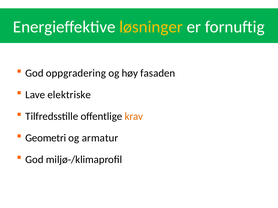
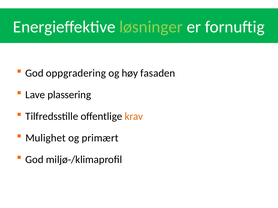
løsninger colour: yellow -> light green
elektriske: elektriske -> plassering
Geometri: Geometri -> Mulighet
armatur: armatur -> primært
